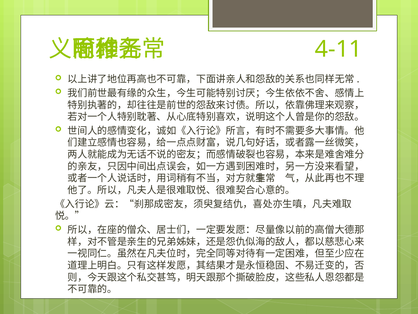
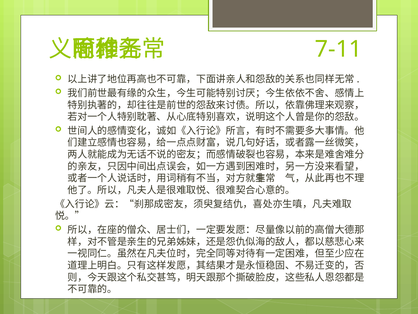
4-11: 4-11 -> 7-11
